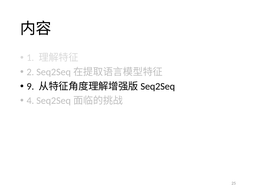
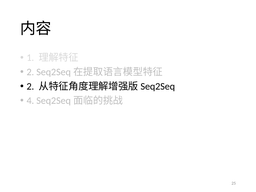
9 at (30, 86): 9 -> 2
